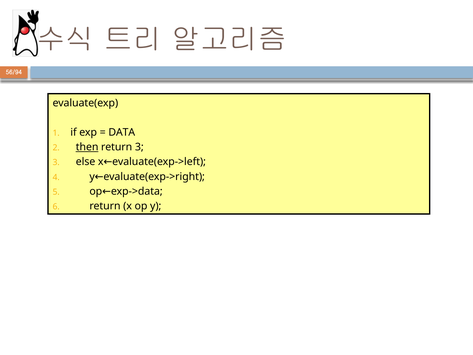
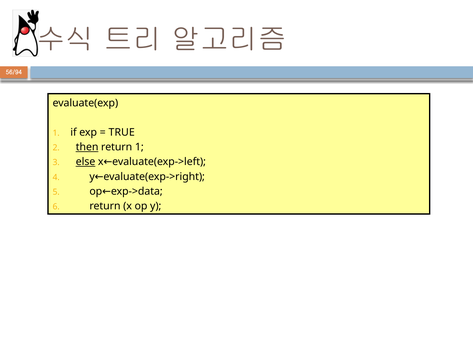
DATA: DATA -> TRUE
return 3: 3 -> 1
else underline: none -> present
